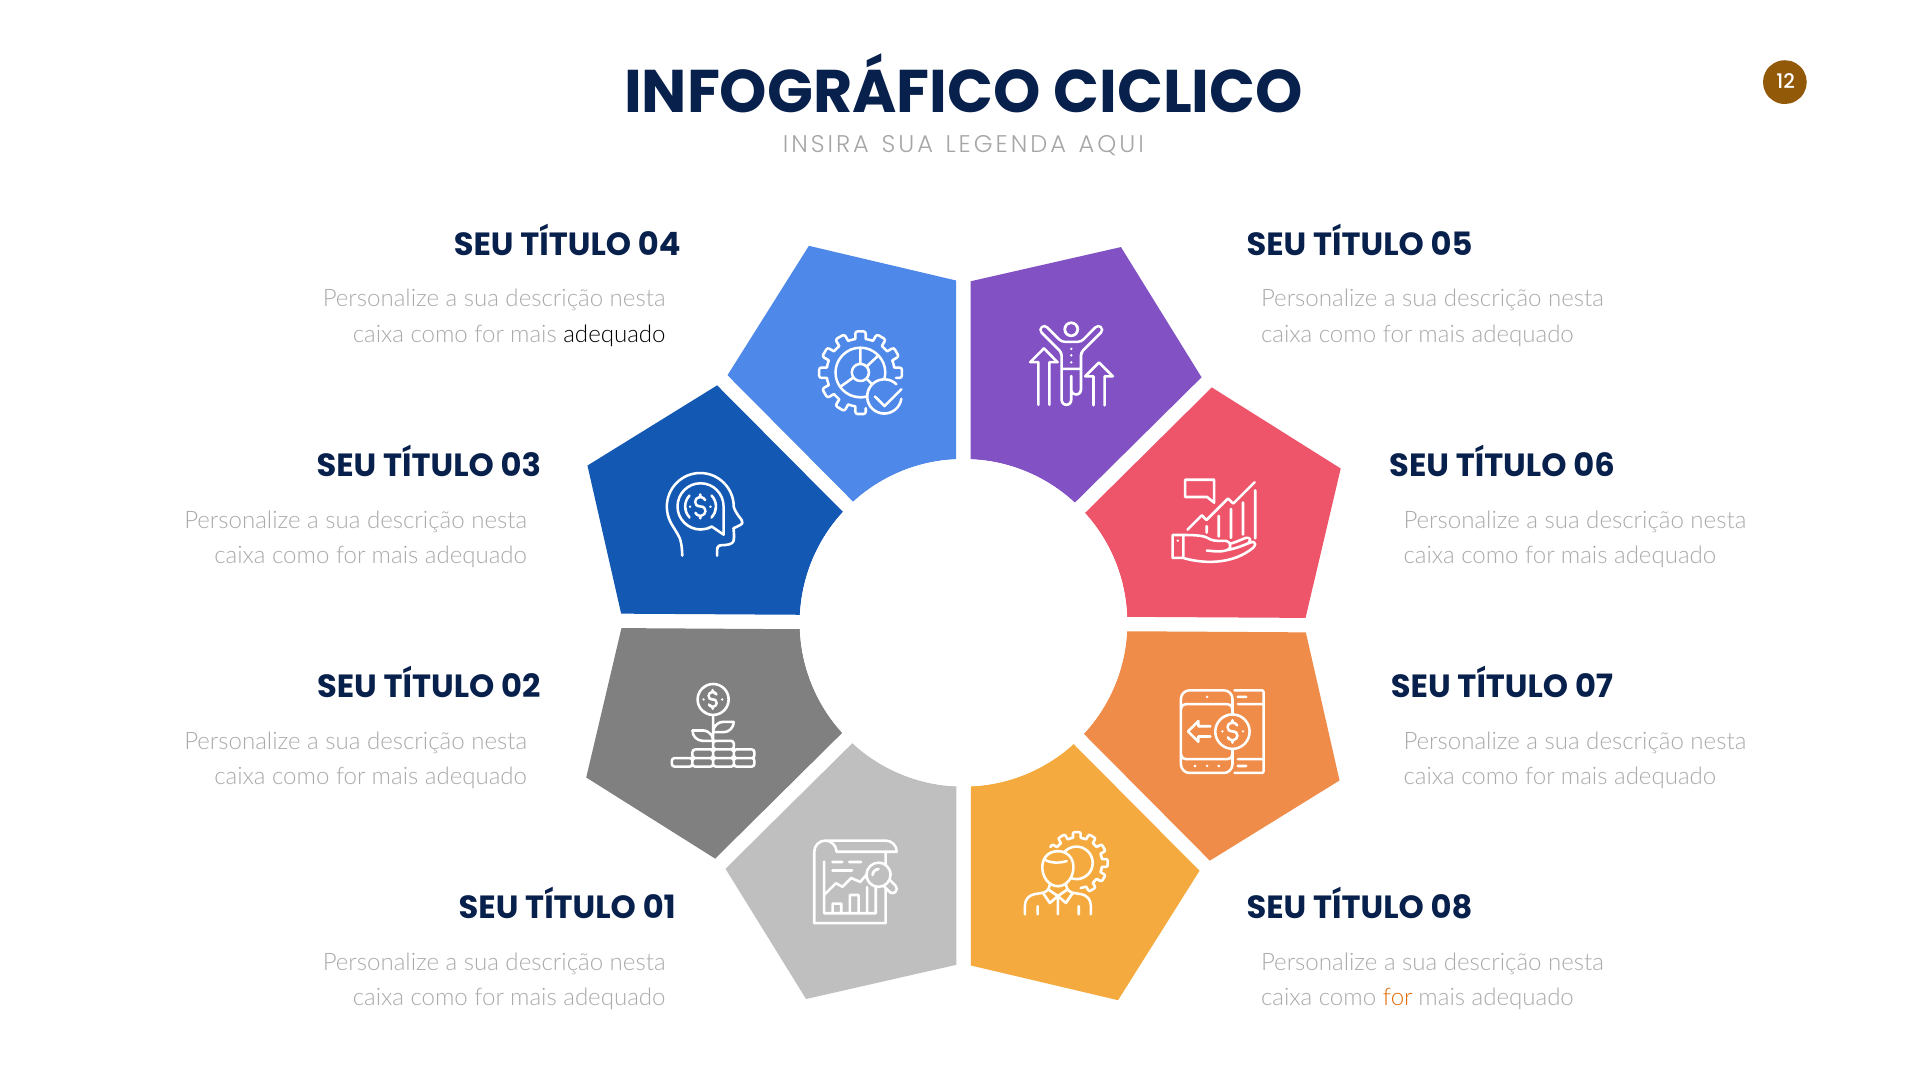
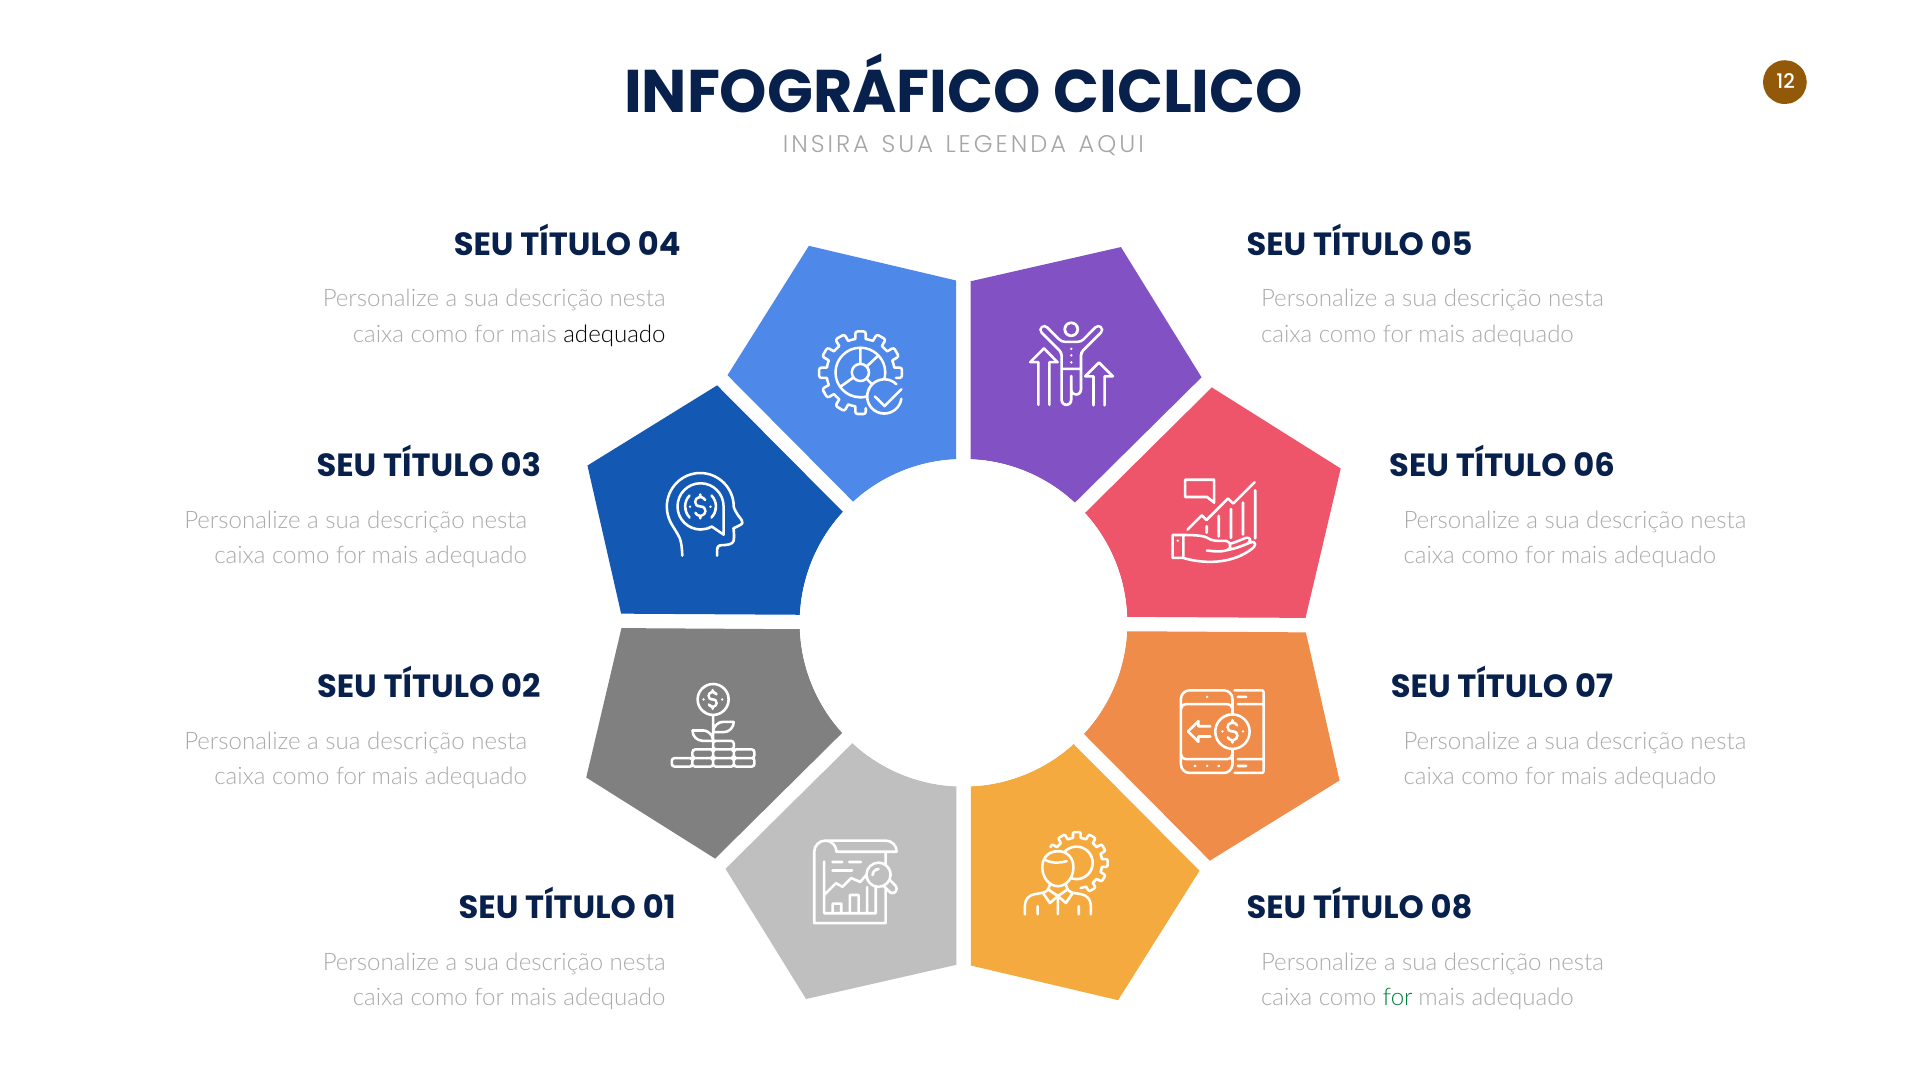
for at (1398, 998) colour: orange -> green
